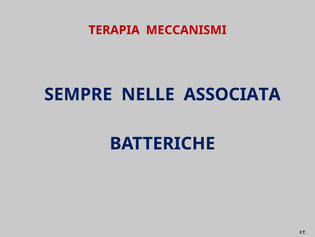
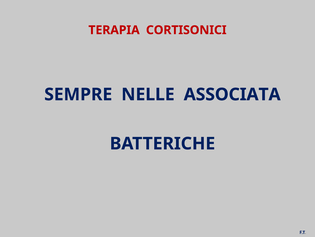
MECCANISMI: MECCANISMI -> CORTISONICI
